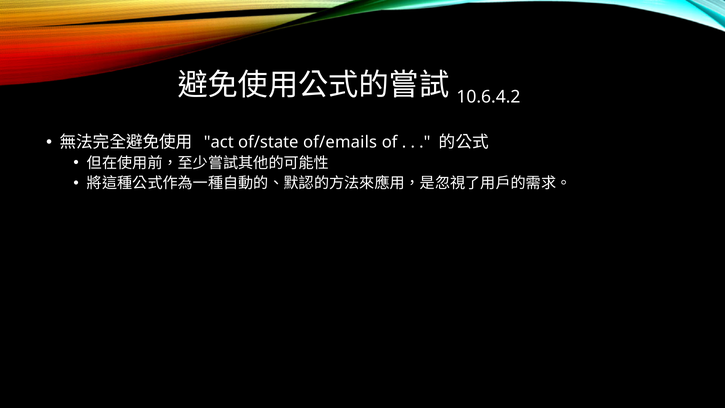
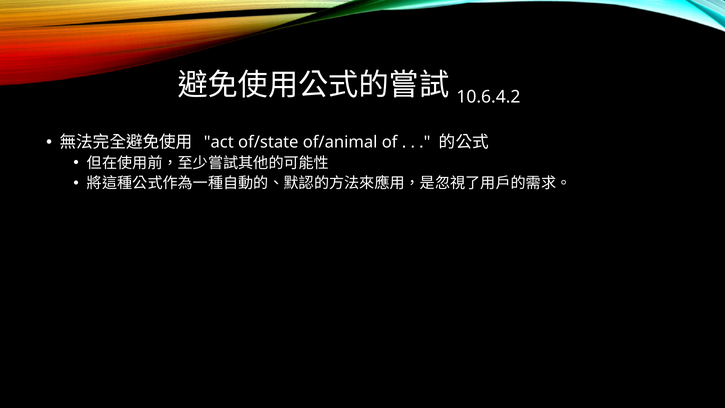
of/emails: of/emails -> of/animal
